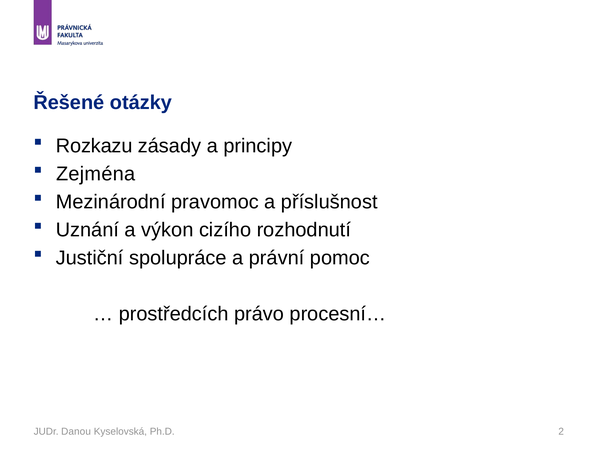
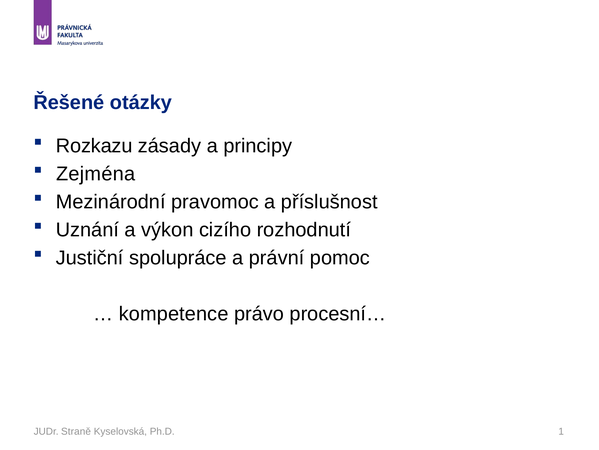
prostředcích: prostředcích -> kompetence
Danou: Danou -> Straně
2: 2 -> 1
